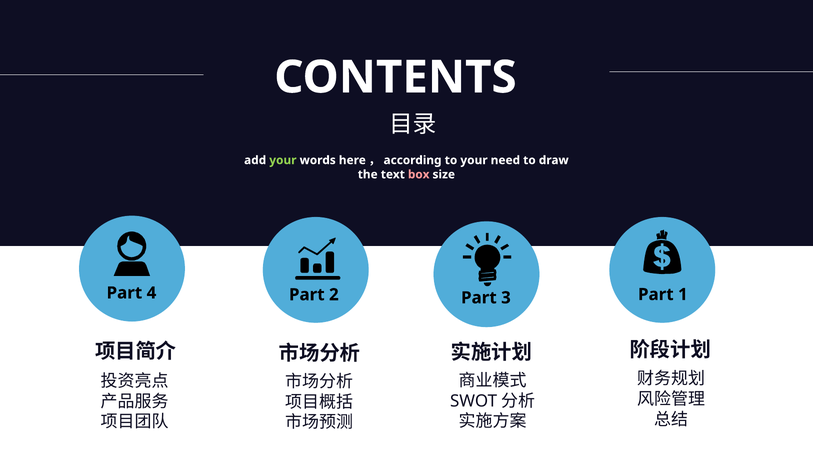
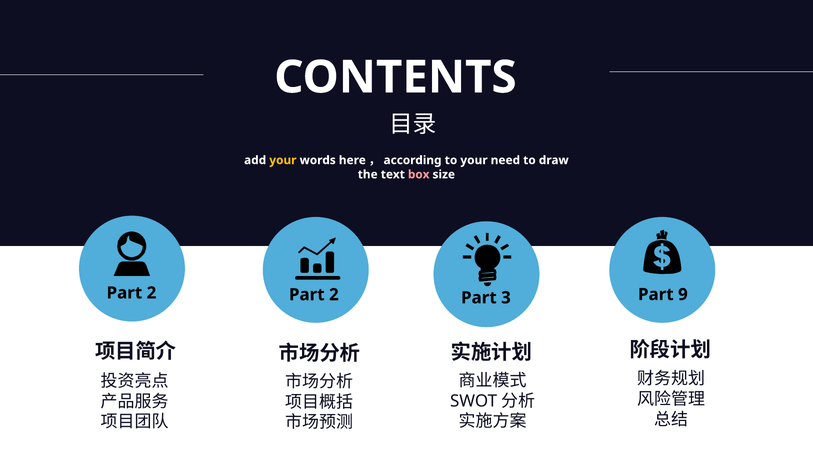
your at (283, 160) colour: light green -> yellow
4 at (151, 293): 4 -> 2
1: 1 -> 9
